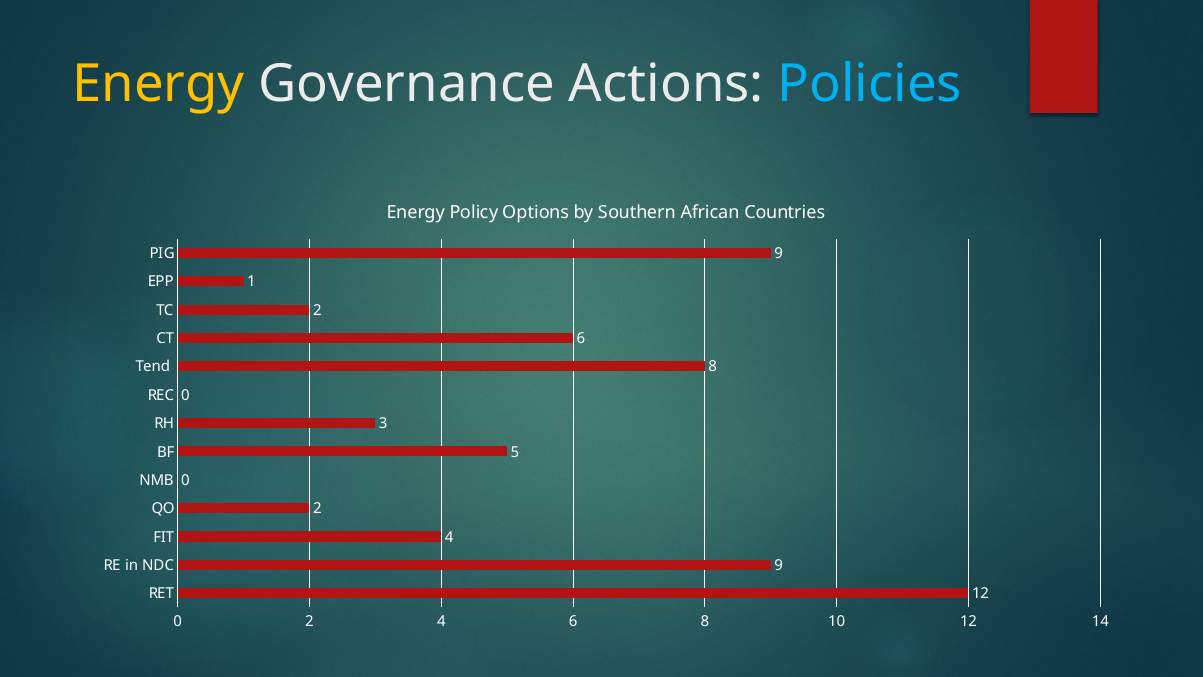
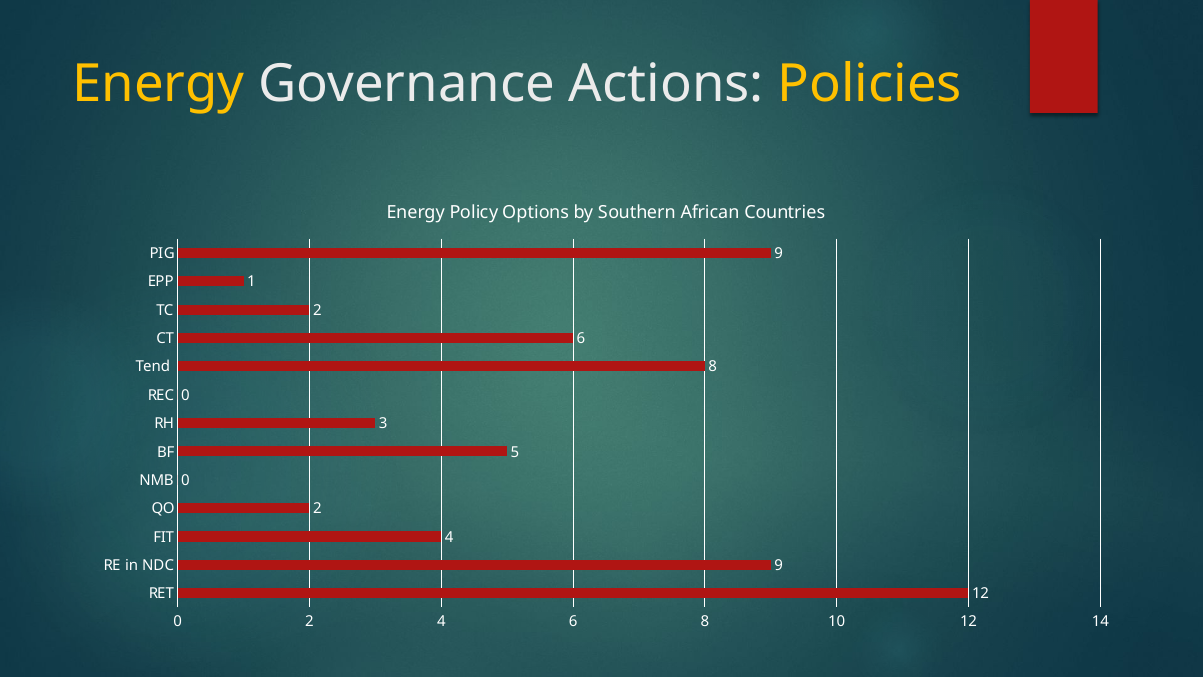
Policies colour: light blue -> yellow
